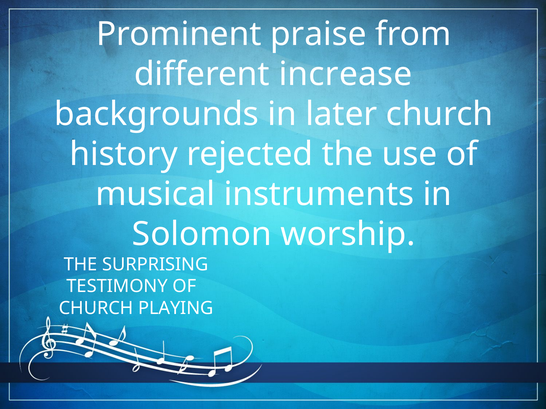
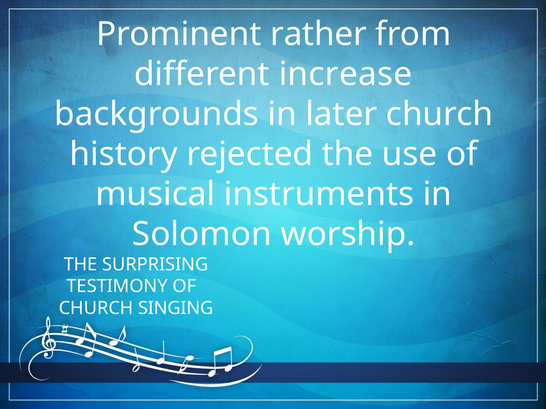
praise: praise -> rather
PLAYING: PLAYING -> SINGING
